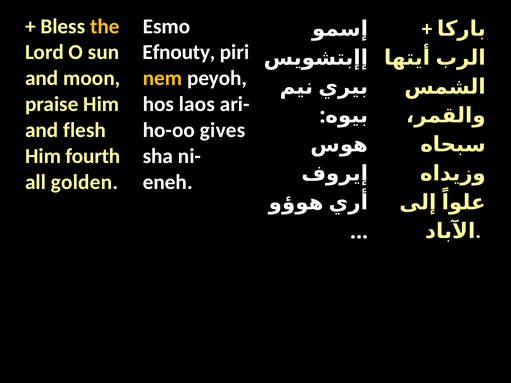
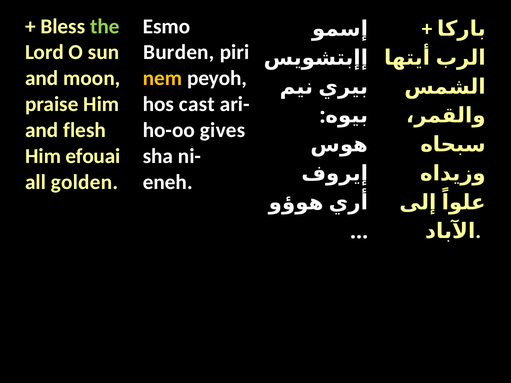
the colour: yellow -> light green
Efnouty: Efnouty -> Burden
laos: laos -> cast
fourth: fourth -> efouai
